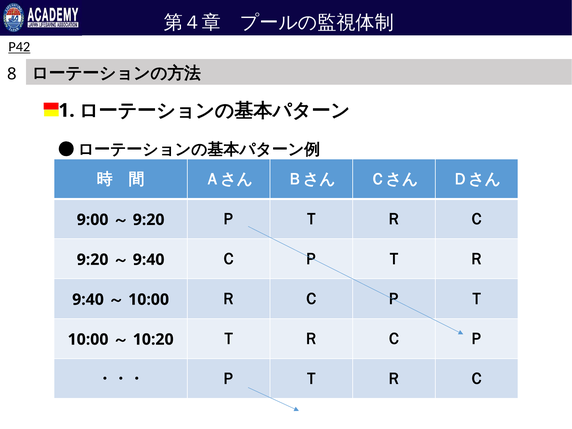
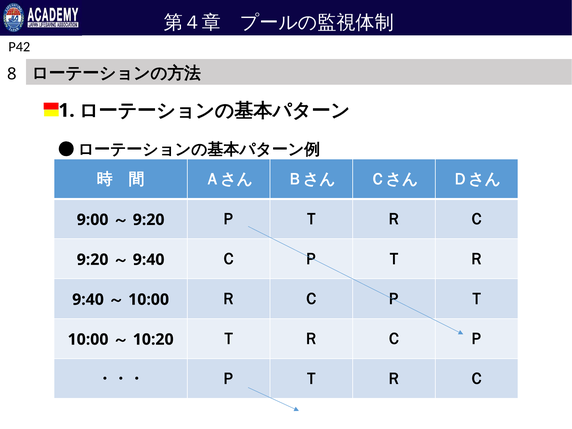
P42 underline: present -> none
